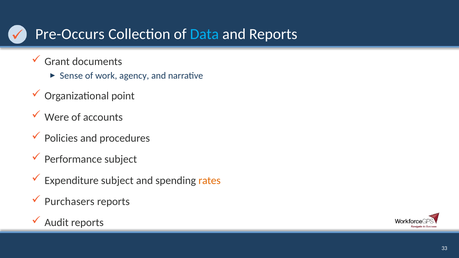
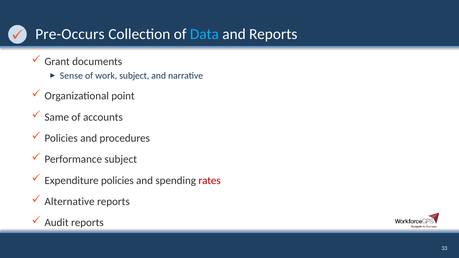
work agency: agency -> subject
Were: Were -> Same
Expenditure subject: subject -> policies
rates colour: orange -> red
Purchasers: Purchasers -> Alternative
